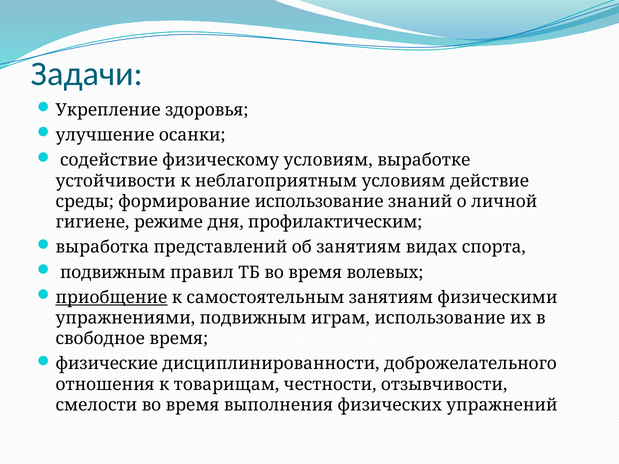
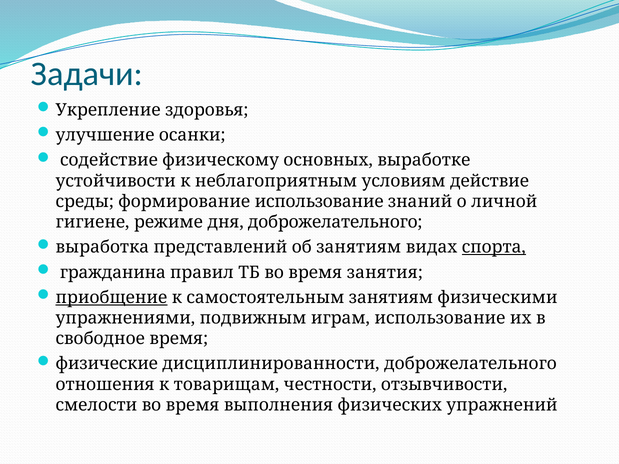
физическому условиям: условиям -> основных
дня профилактическим: профилактическим -> доброжелательного
спорта underline: none -> present
подвижным at (113, 273): подвижным -> гражданина
волевых: волевых -> занятия
